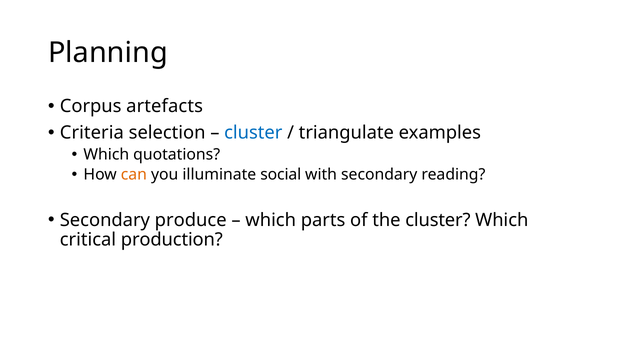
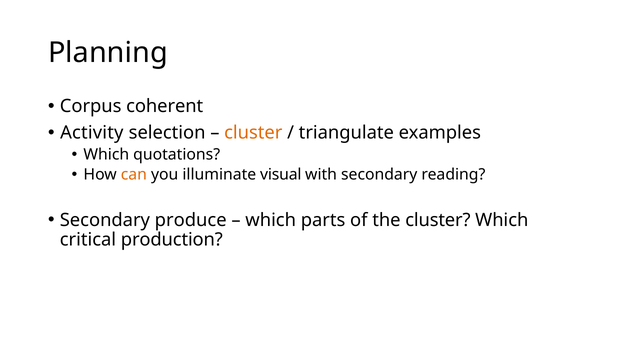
artefacts: artefacts -> coherent
Criteria: Criteria -> Activity
cluster at (253, 133) colour: blue -> orange
social: social -> visual
